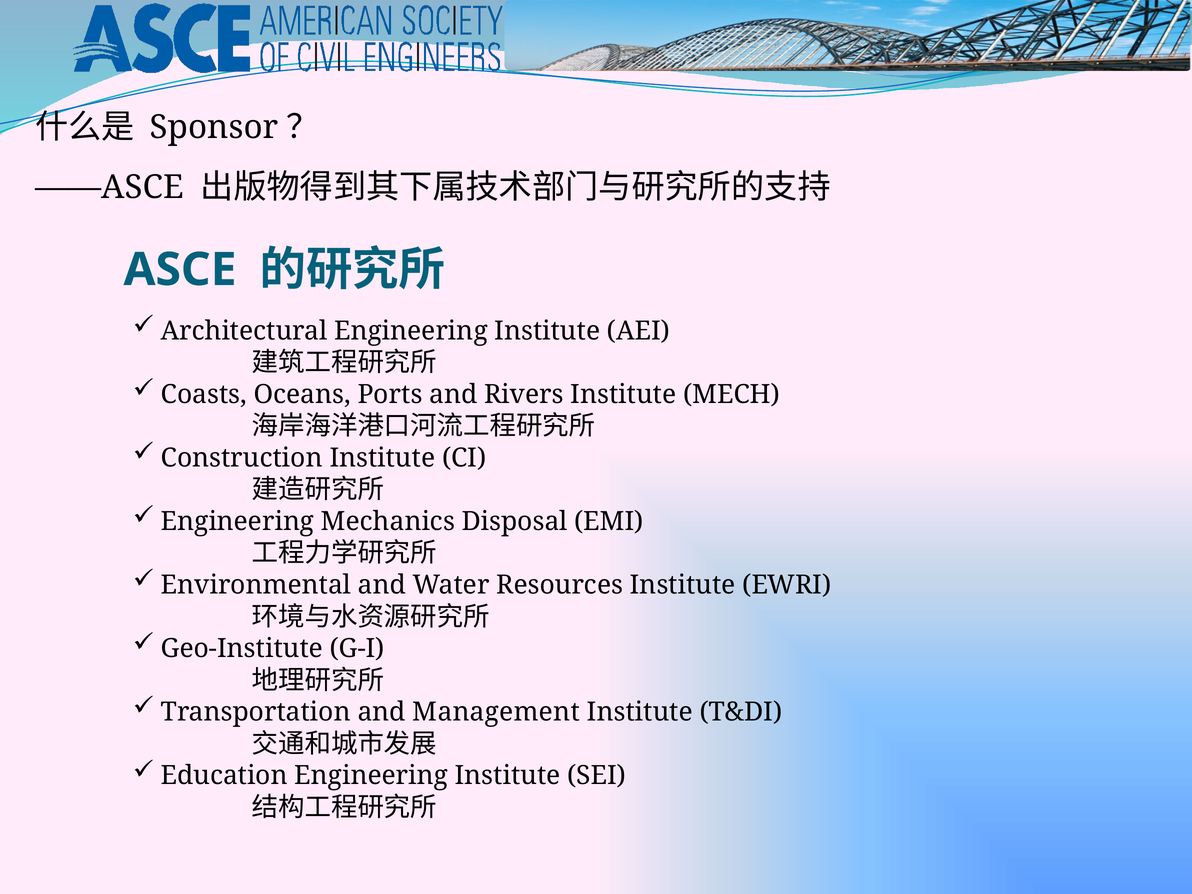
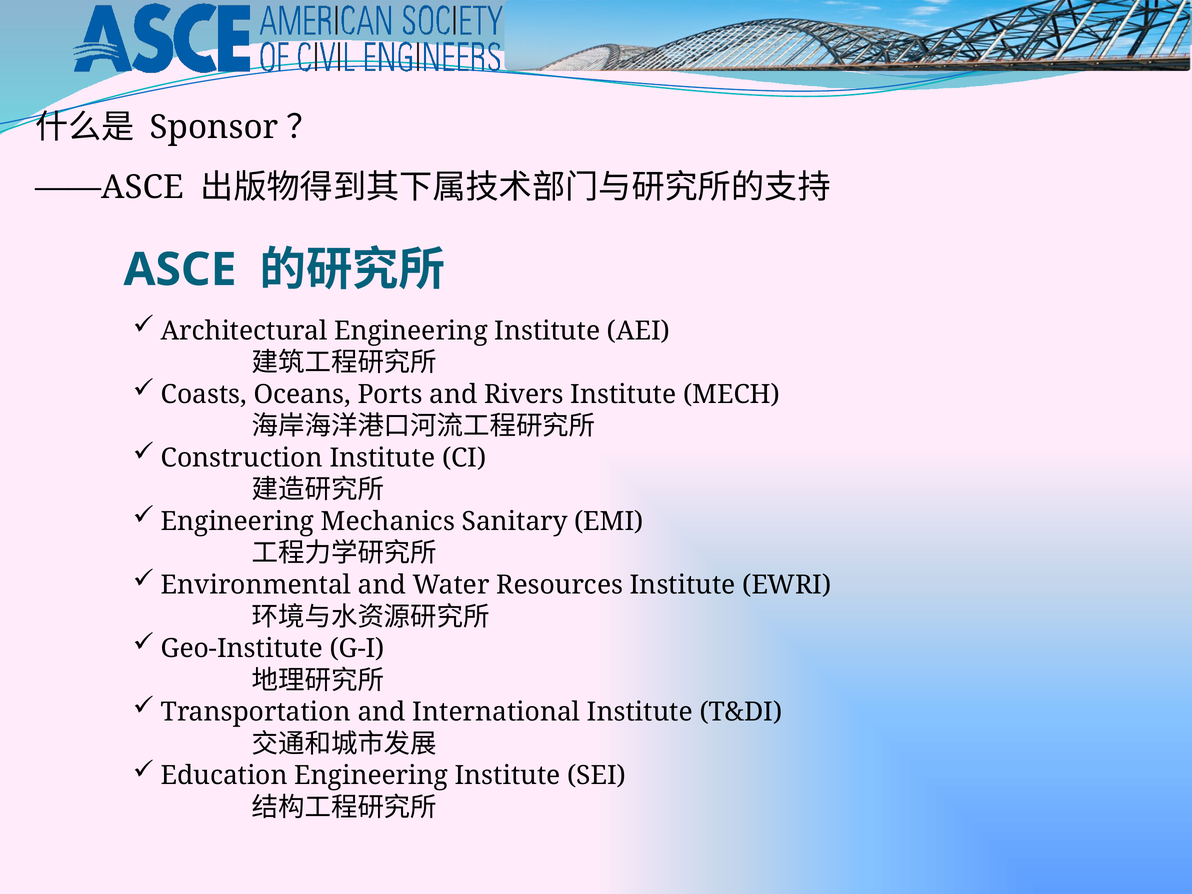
Disposal: Disposal -> Sanitary
Management: Management -> International
